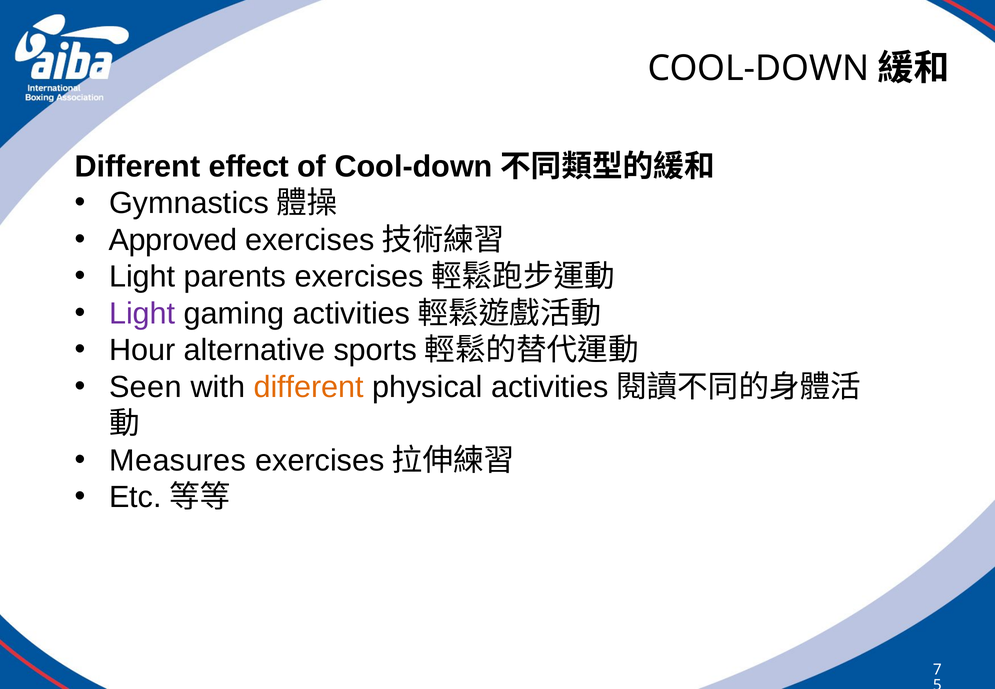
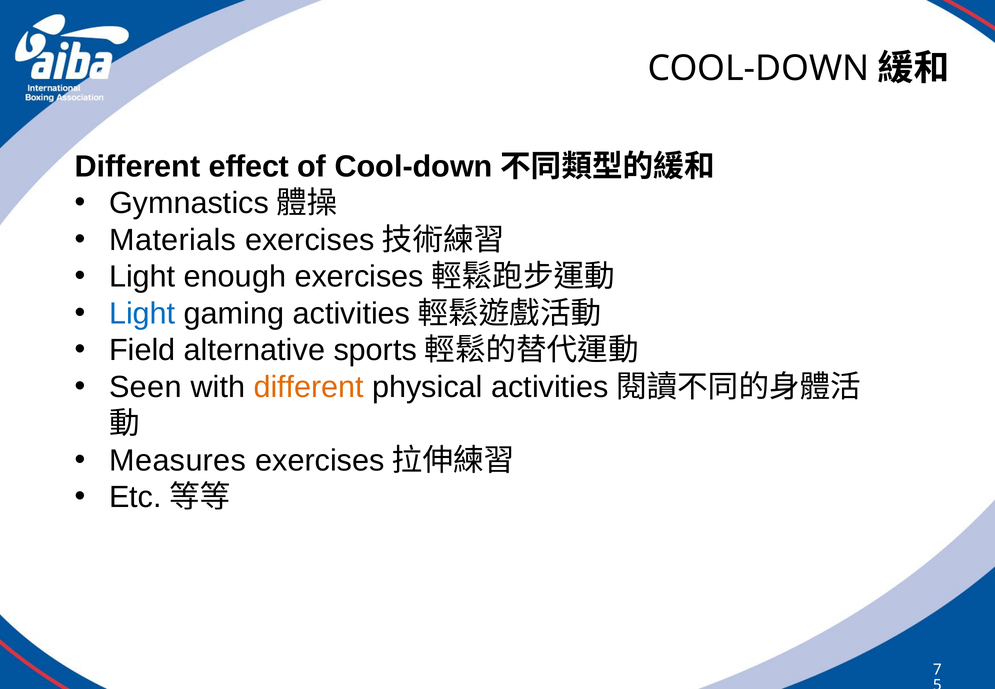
Approved: Approved -> Materials
parents: parents -> enough
Light at (142, 314) colour: purple -> blue
Hour: Hour -> Field
